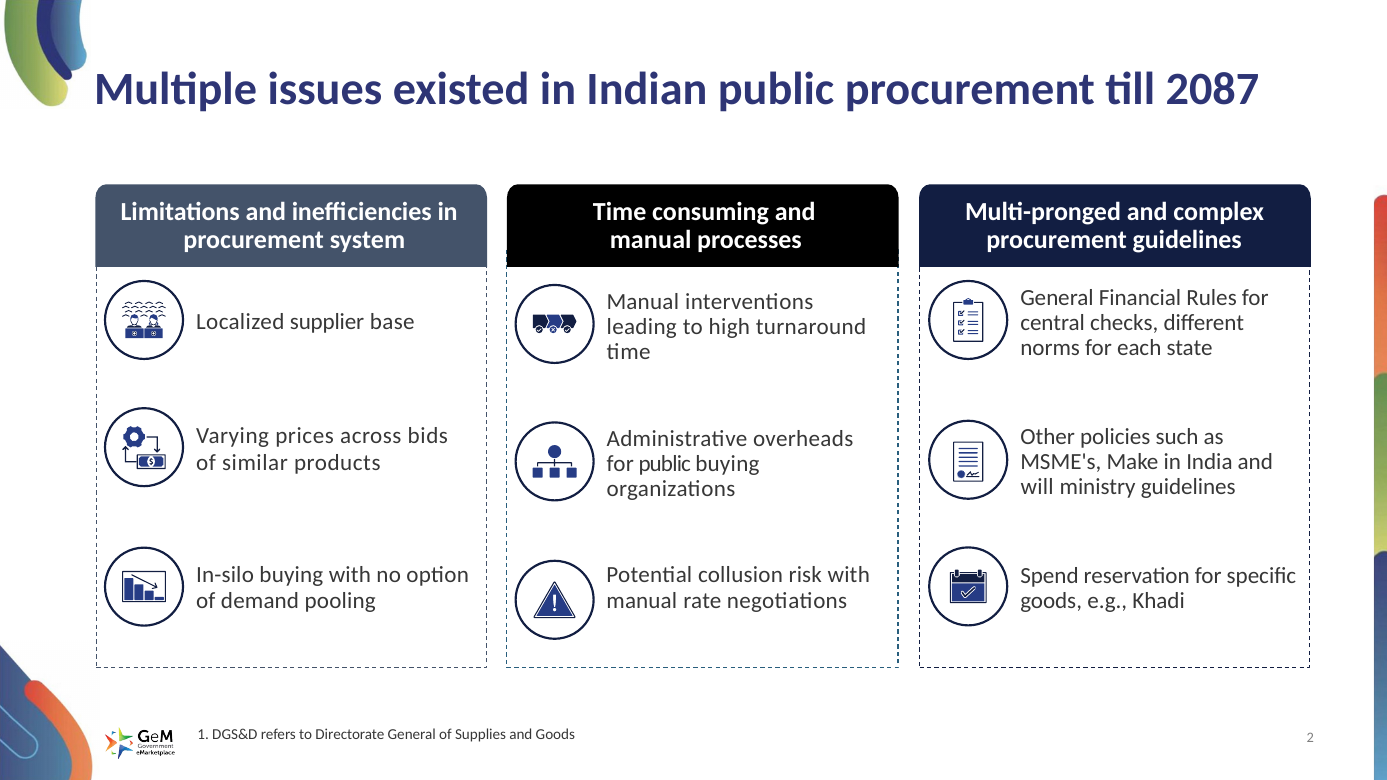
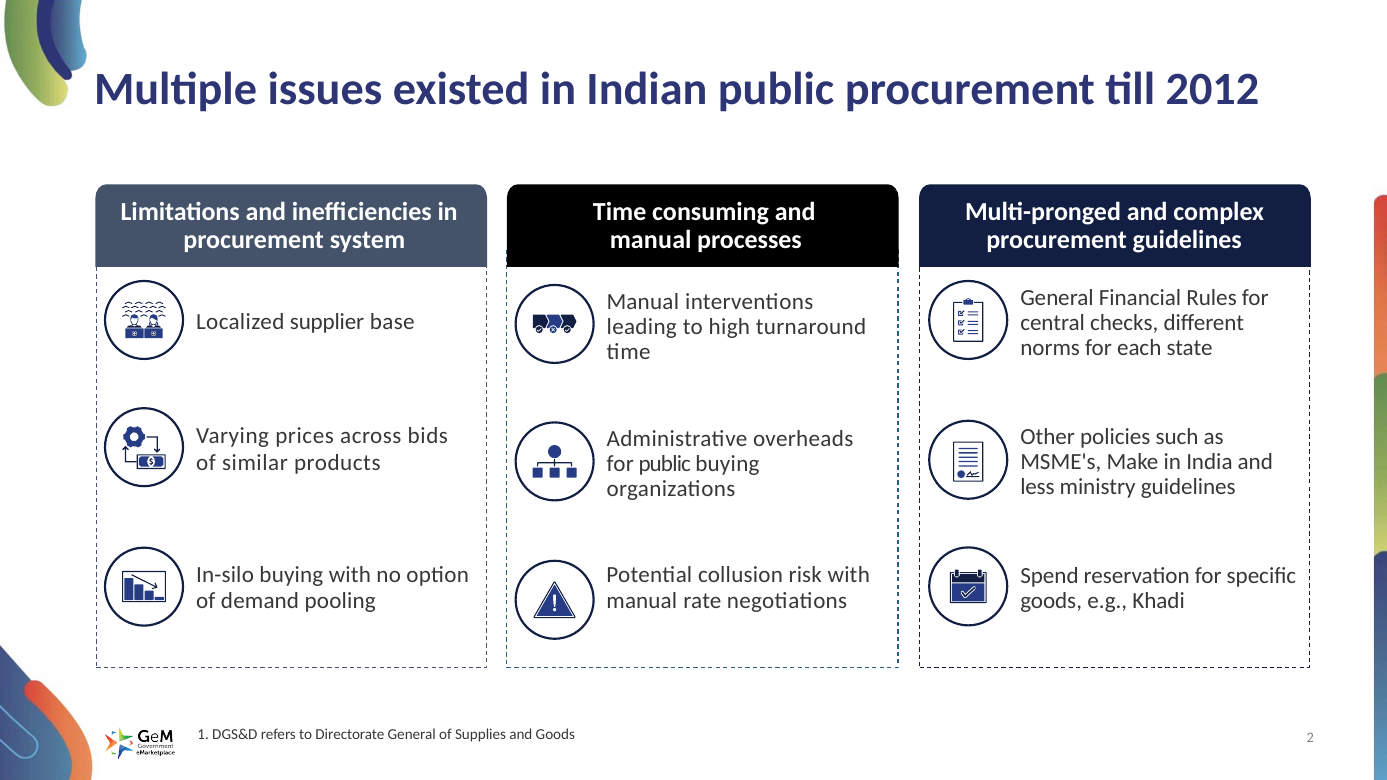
2087: 2087 -> 2012
will: will -> less
